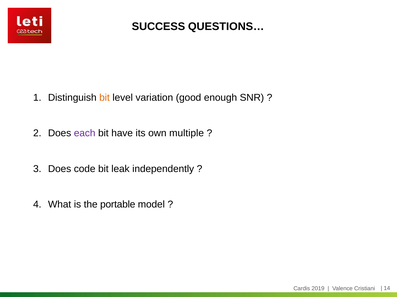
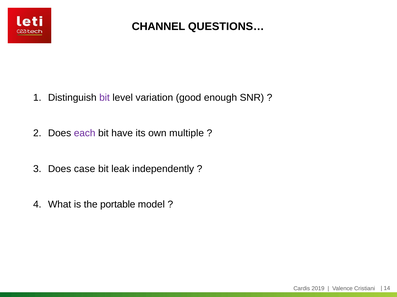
SUCCESS: SUCCESS -> CHANNEL
bit at (105, 98) colour: orange -> purple
code: code -> case
